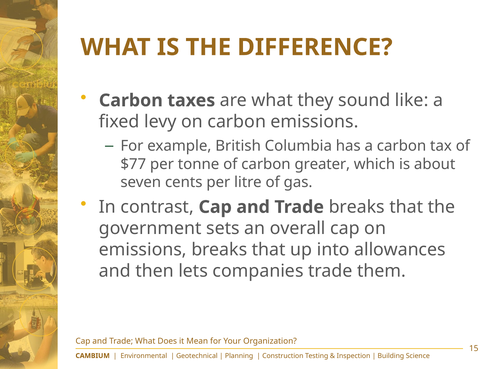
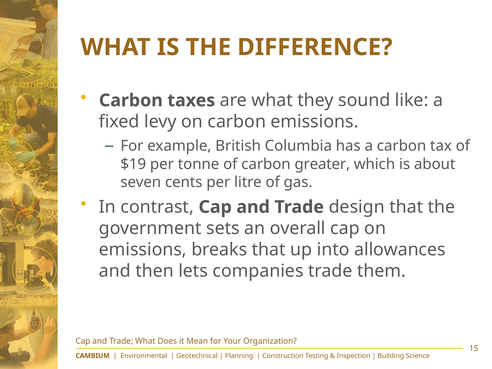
$77: $77 -> $19
Trade breaks: breaks -> design
